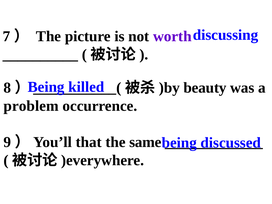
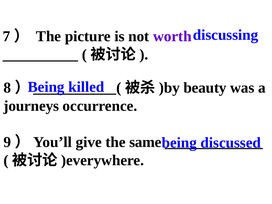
problem: problem -> journeys
that: that -> give
